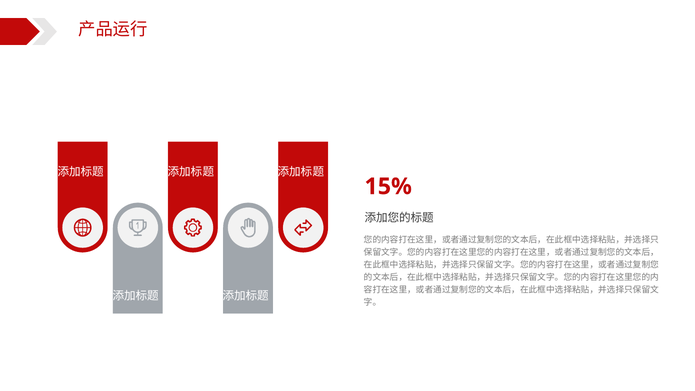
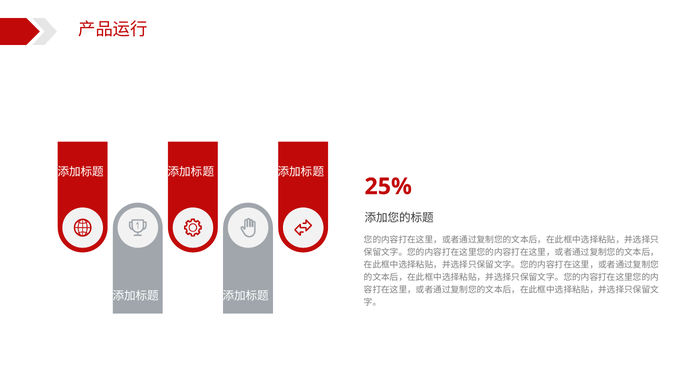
15%: 15% -> 25%
